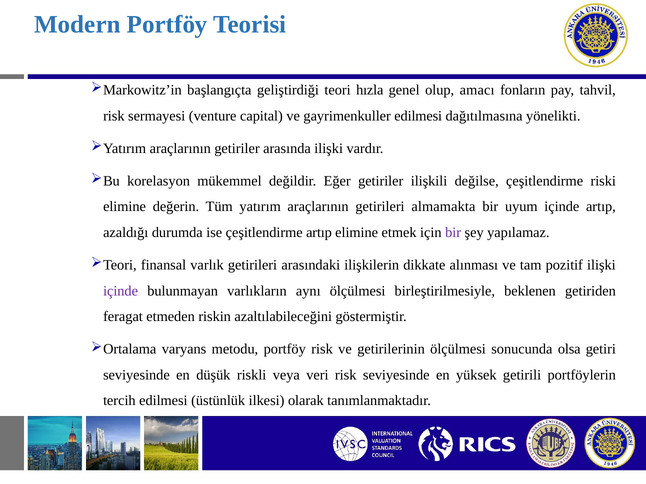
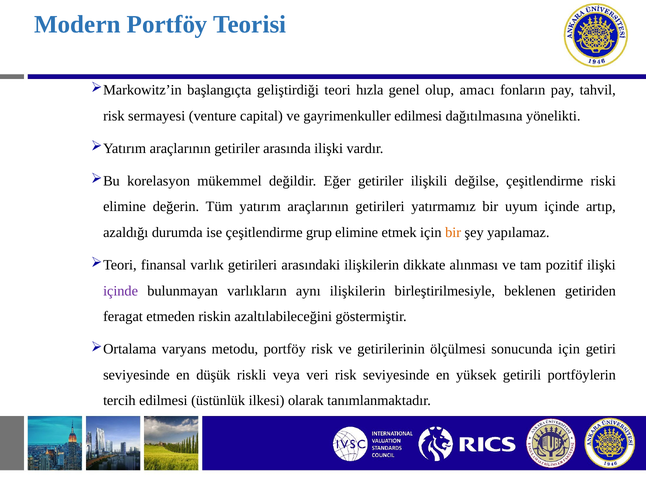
almamakta: almamakta -> yatırmamız
çeşitlendirme artıp: artıp -> grup
bir at (453, 233) colour: purple -> orange
aynı ölçülmesi: ölçülmesi -> ilişkilerin
sonucunda olsa: olsa -> için
